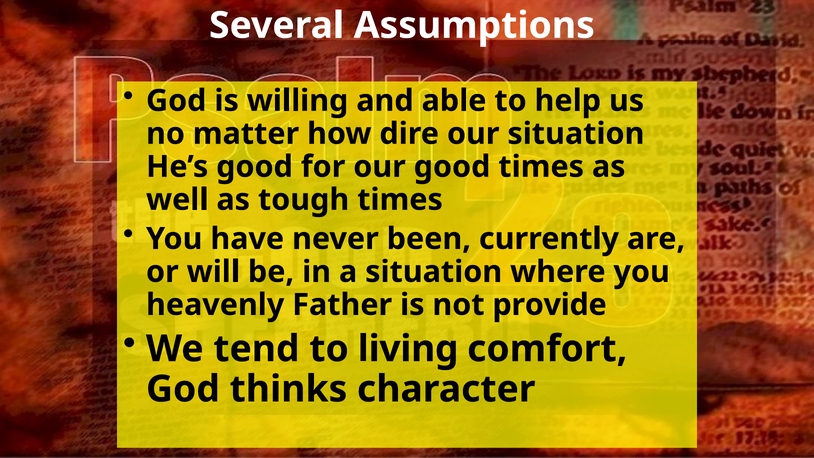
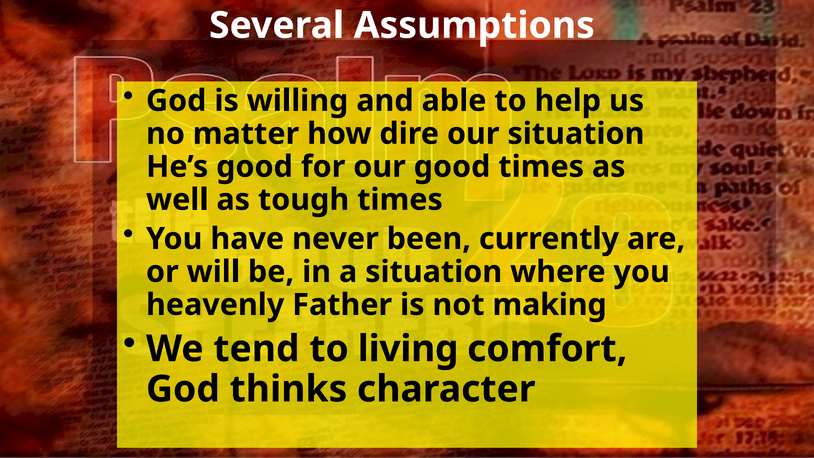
provide: provide -> making
